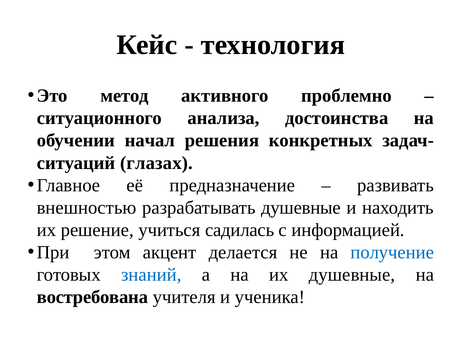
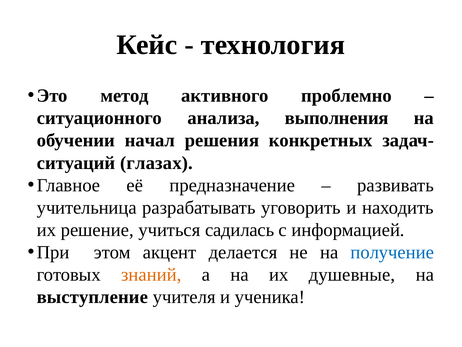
достоинства: достоинства -> выполнения
внешностью: внешностью -> учительница
разрабатывать душевные: душевные -> уговорить
знаний colour: blue -> orange
востребована: востребована -> выступление
